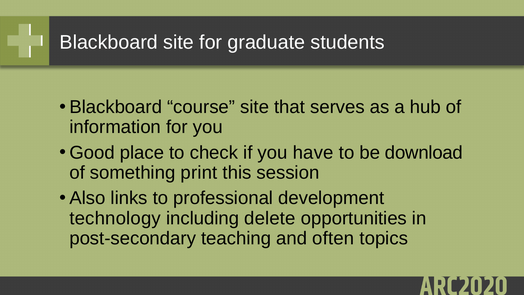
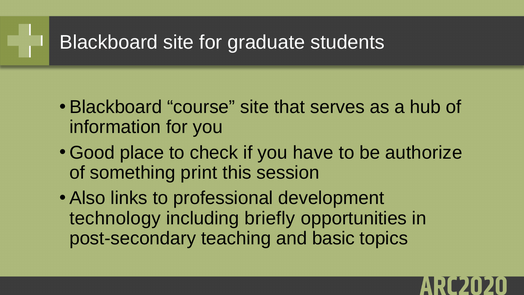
download: download -> authorize
delete: delete -> briefly
often: often -> basic
